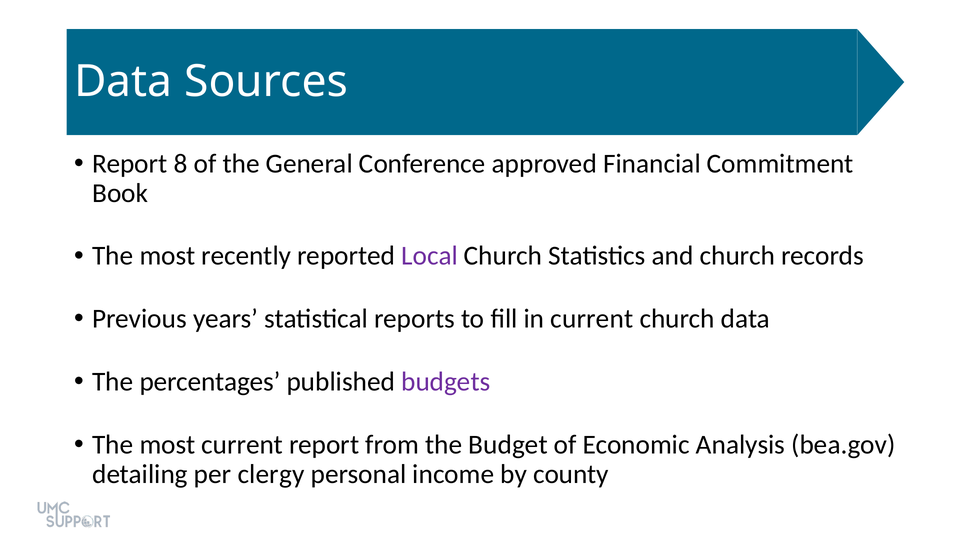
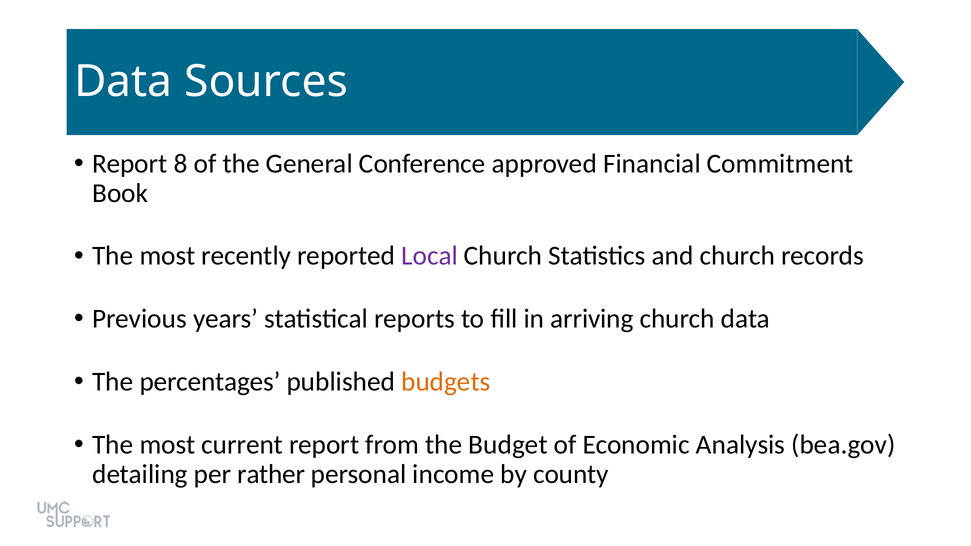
in current: current -> arriving
budgets colour: purple -> orange
clergy: clergy -> rather
